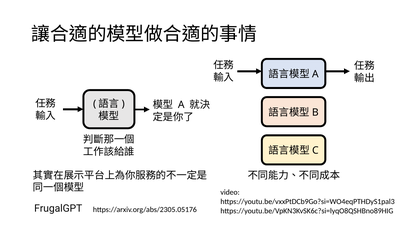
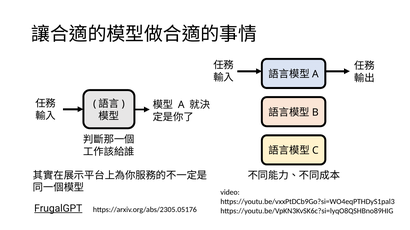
FrugalGPT underline: none -> present
